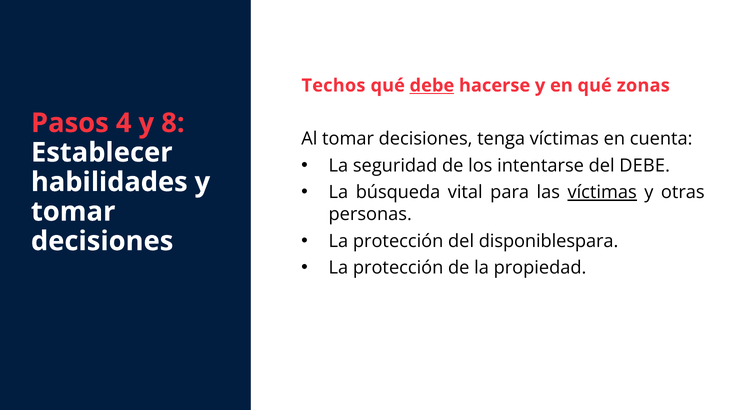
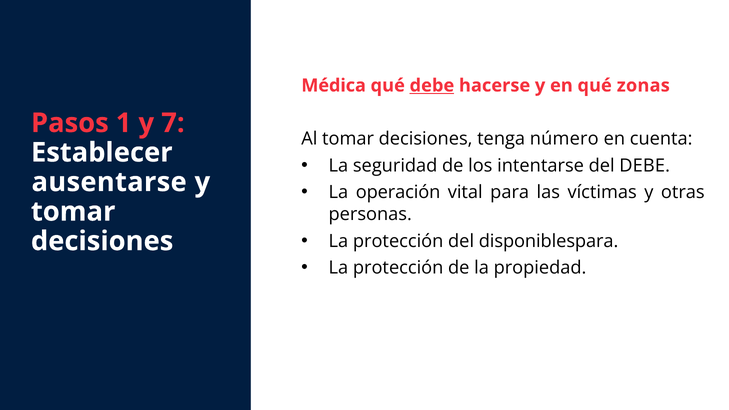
Techos: Techos -> Médica
4: 4 -> 1
8: 8 -> 7
tenga víctimas: víctimas -> número
habilidades: habilidades -> ausentarse
búsqueda: búsqueda -> operación
víctimas at (602, 192) underline: present -> none
